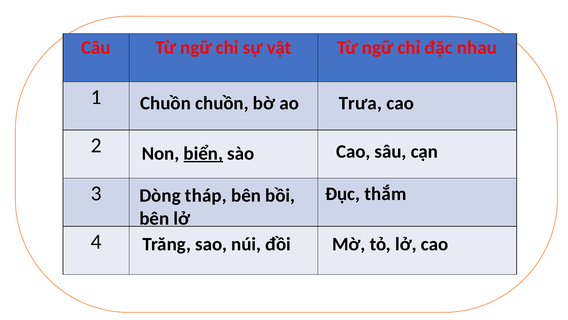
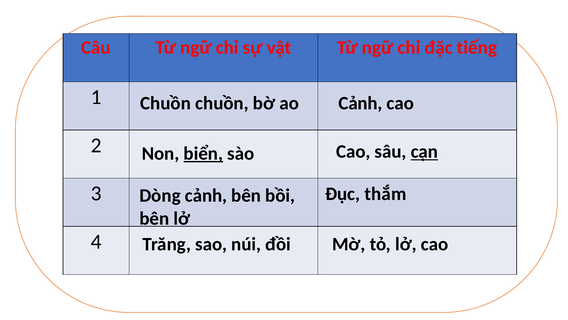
nhau: nhau -> tiếng
ao Trưa: Trưa -> Cảnh
cạn underline: none -> present
Dòng tháp: tháp -> cảnh
